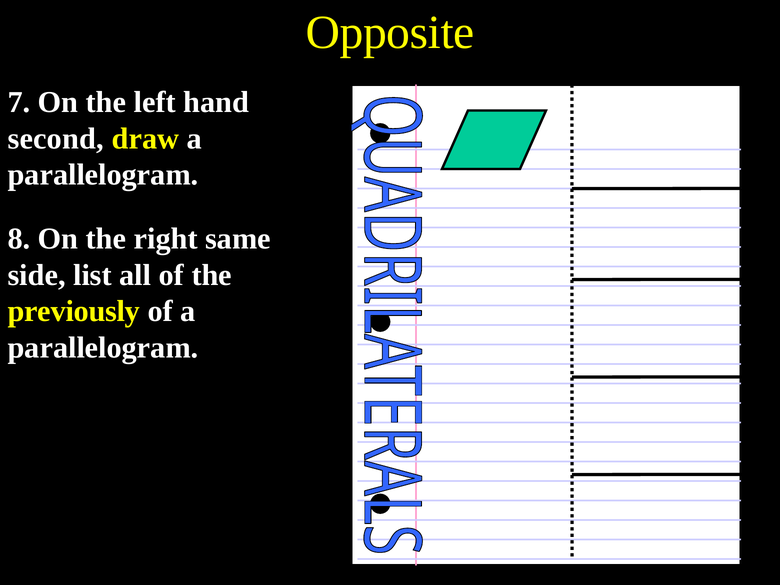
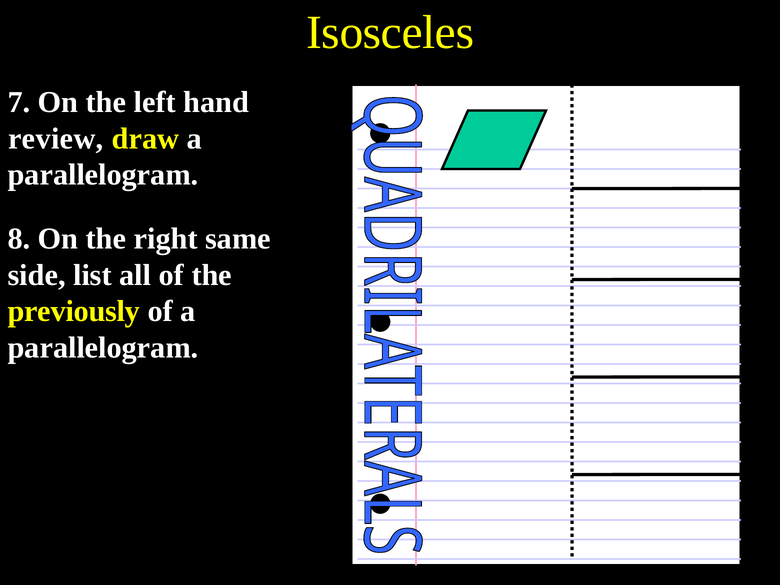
Opposite: Opposite -> Isosceles
second: second -> review
